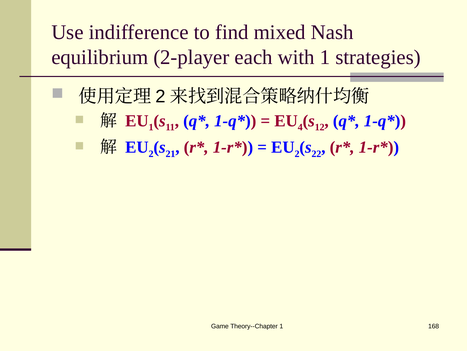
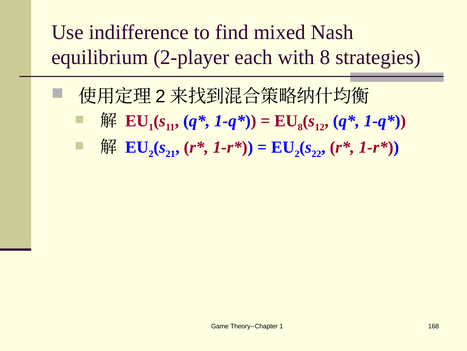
with 1: 1 -> 8
4 at (300, 127): 4 -> 8
